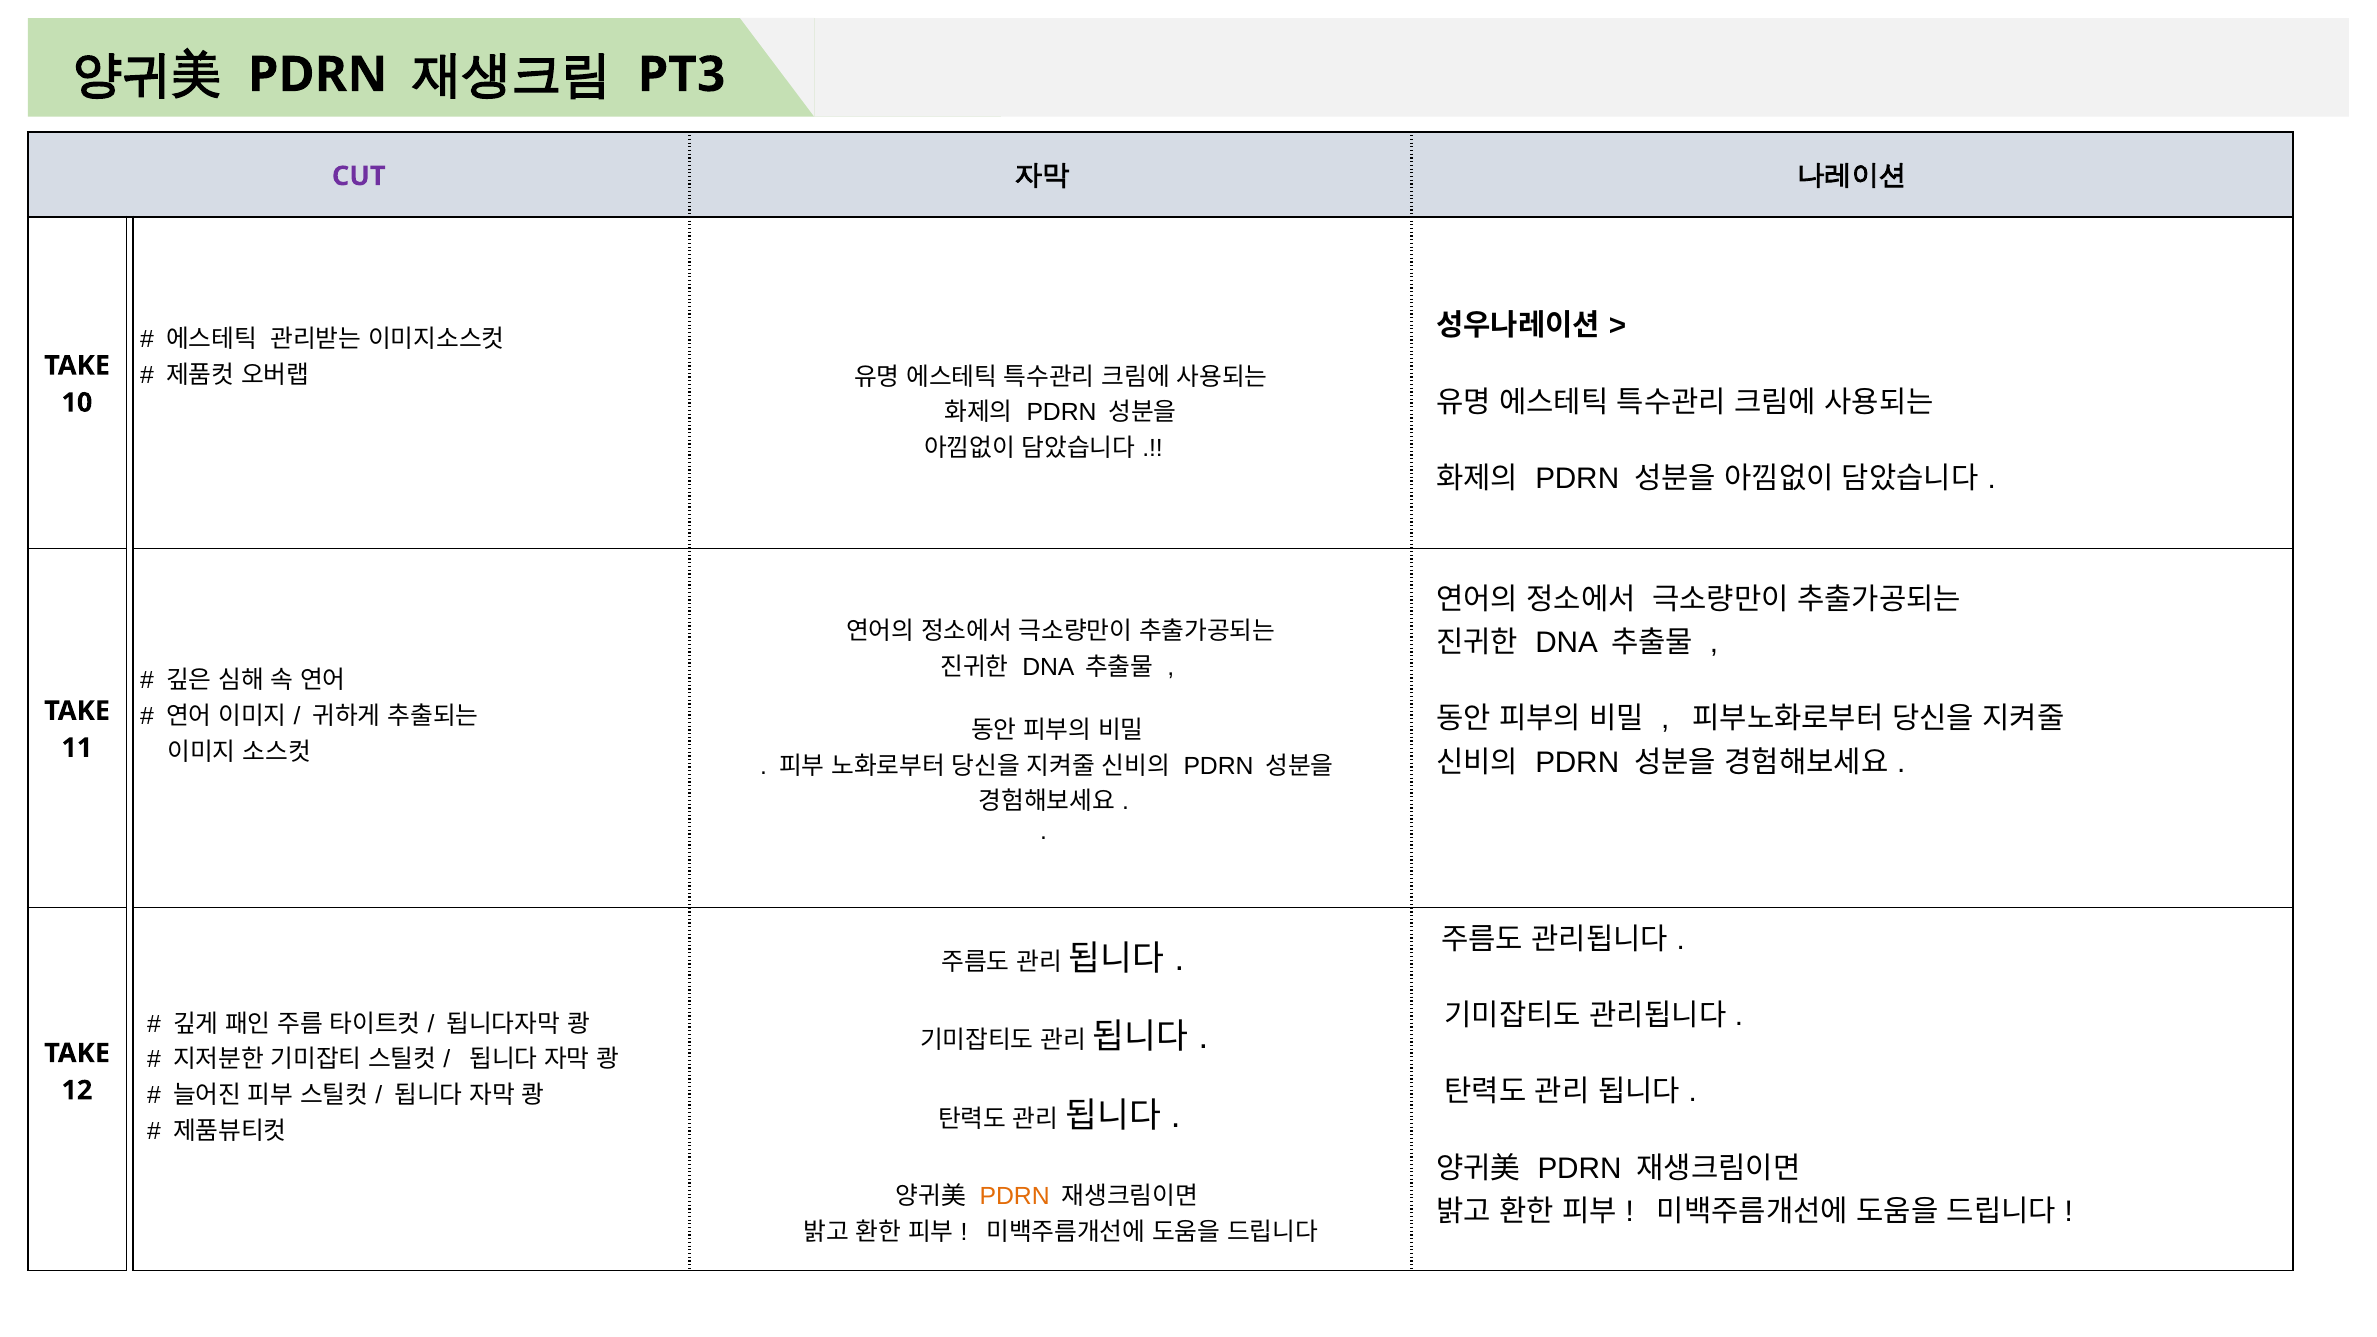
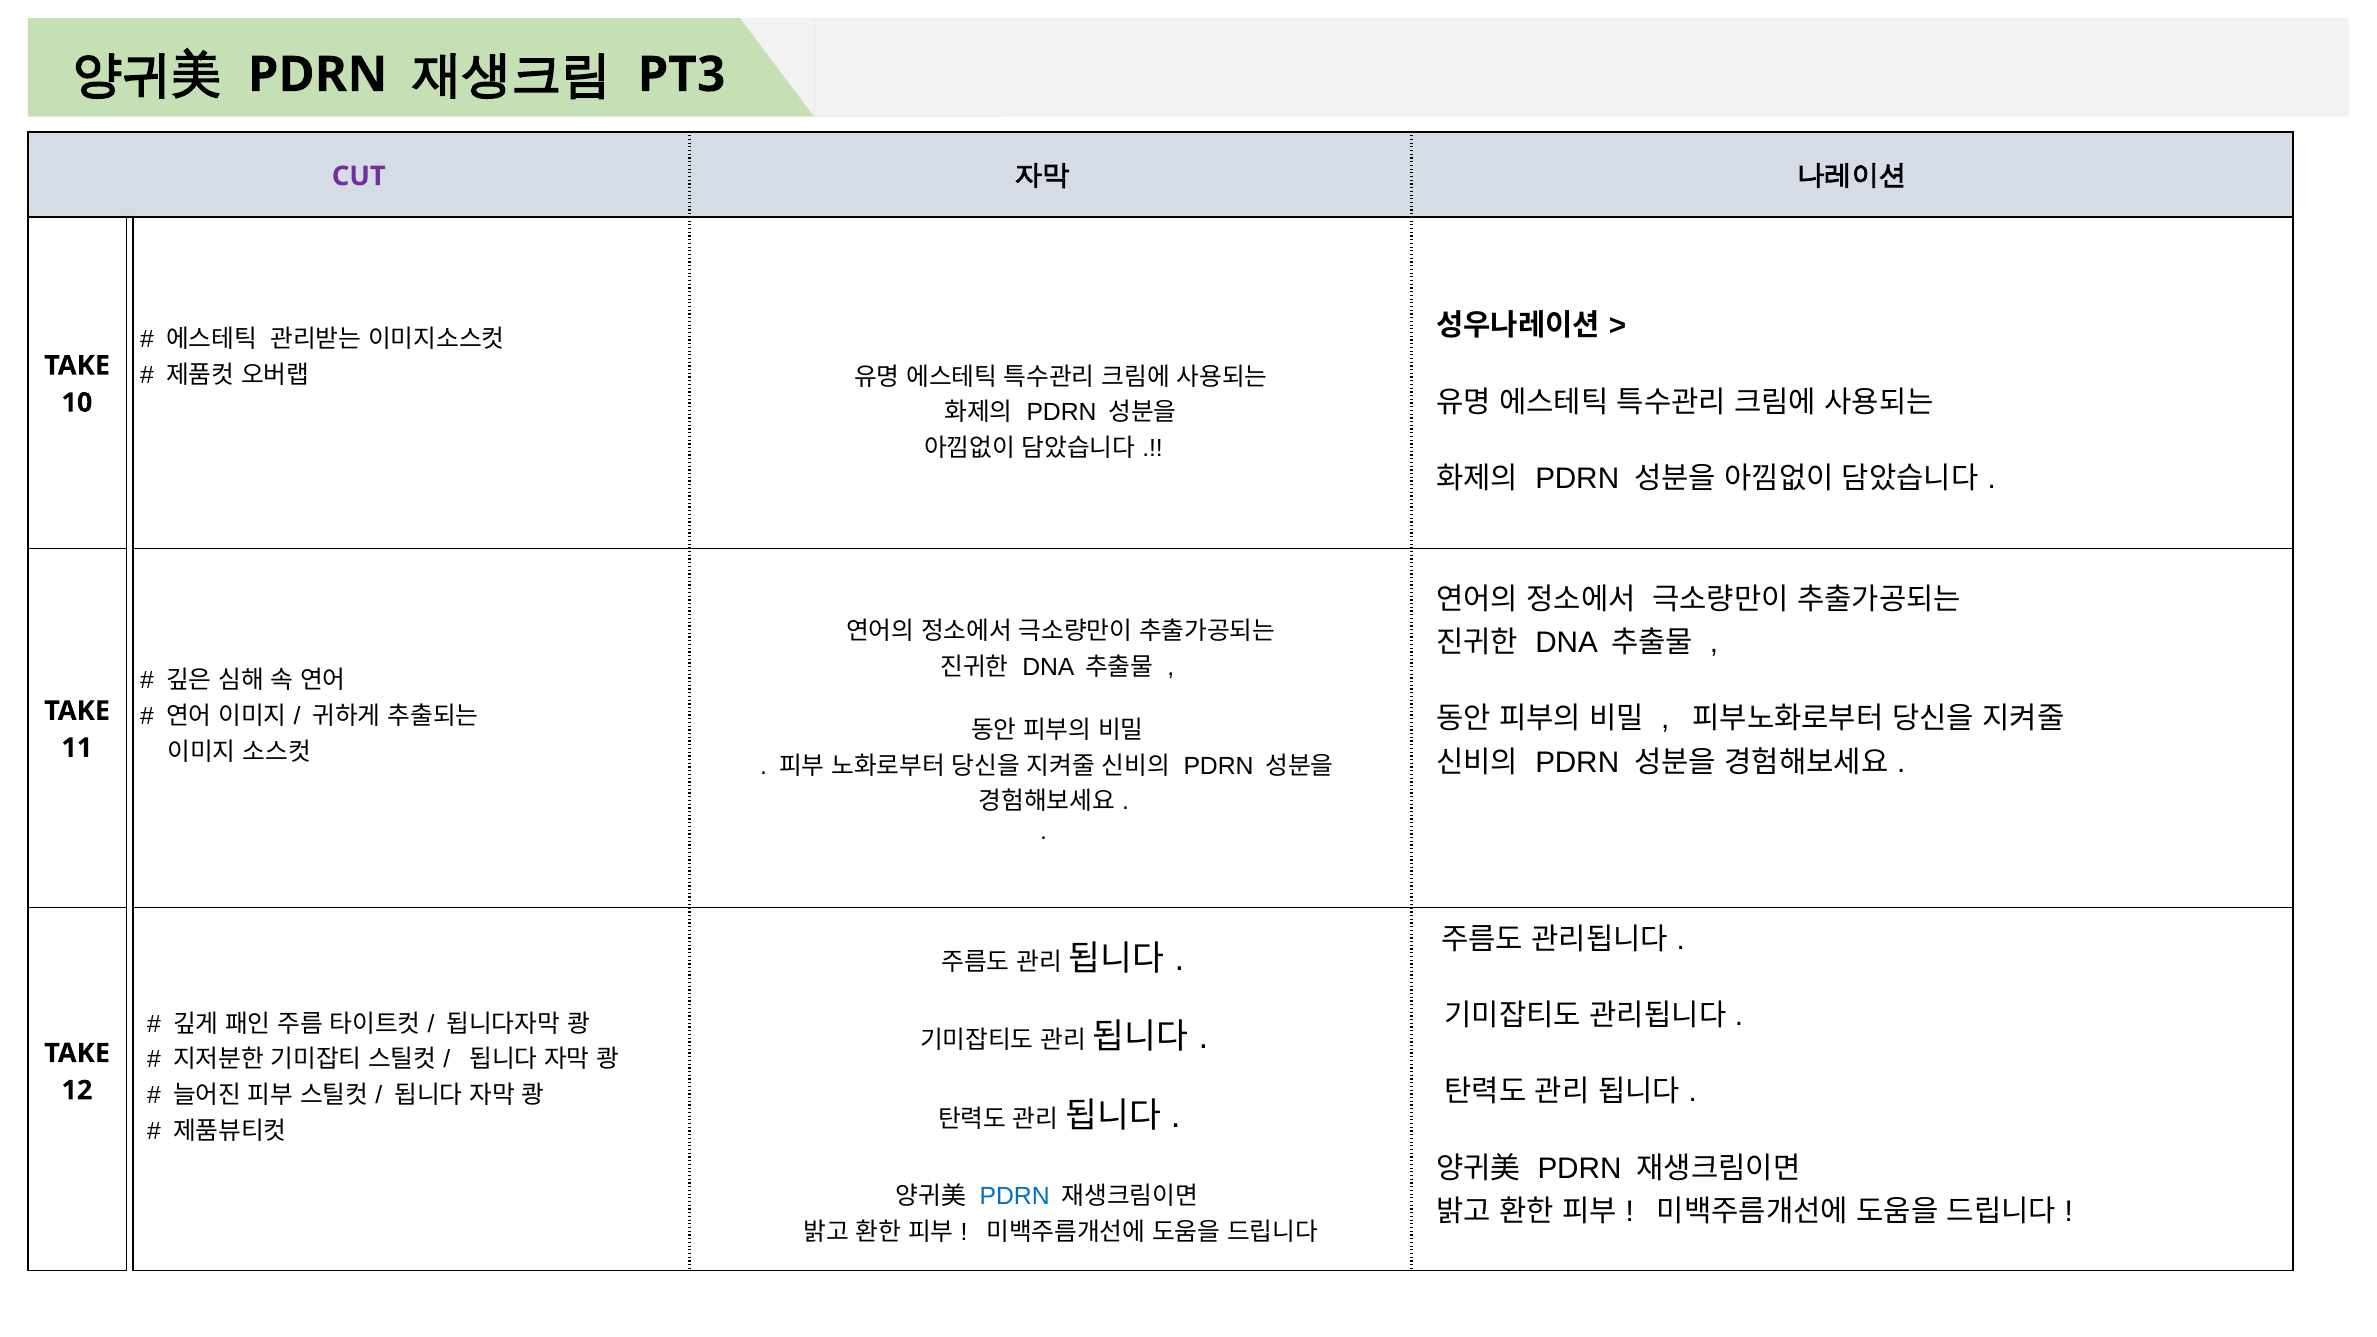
PDRN at (1015, 1196) colour: orange -> blue
